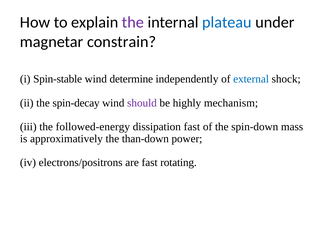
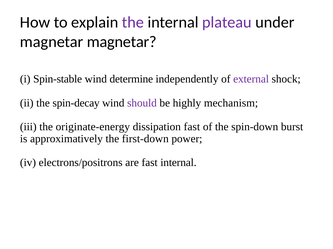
plateau colour: blue -> purple
magnetar constrain: constrain -> magnetar
external colour: blue -> purple
followed-energy: followed-energy -> originate-energy
mass: mass -> burst
than-down: than-down -> first-down
fast rotating: rotating -> internal
